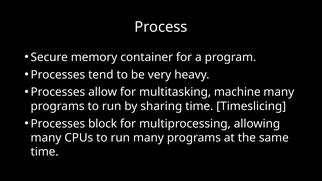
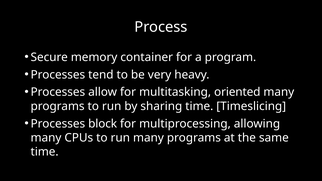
machine: machine -> oriented
